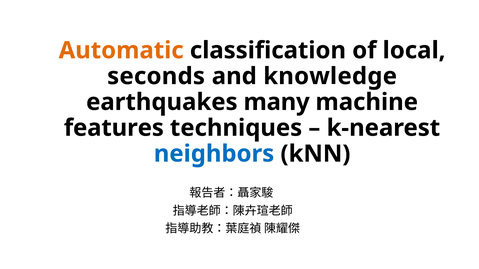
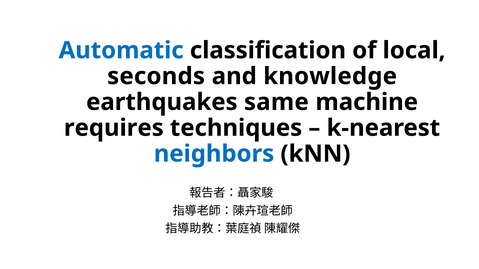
Automatic colour: orange -> blue
many: many -> same
features: features -> requires
